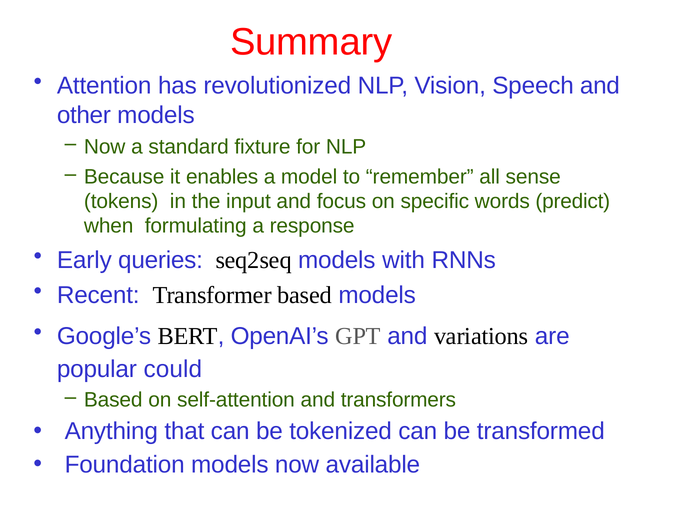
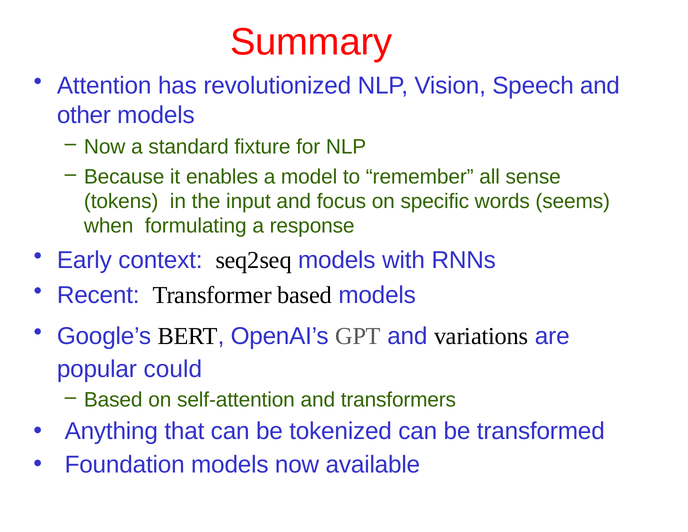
predict: predict -> seems
queries: queries -> context
